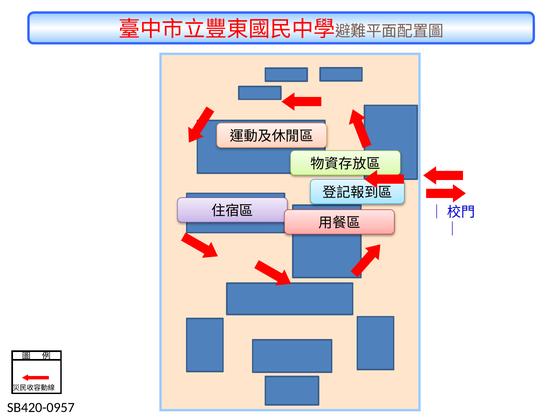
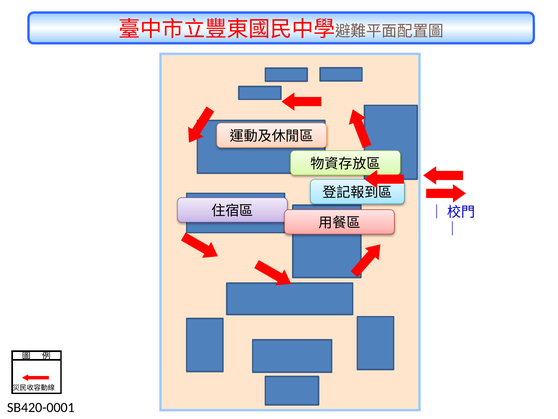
SB420-0957: SB420-0957 -> SB420-0001
